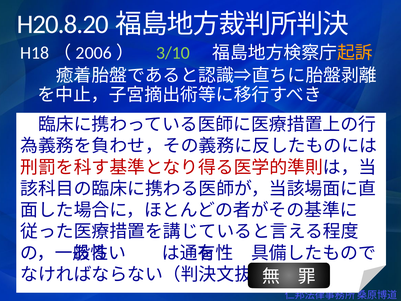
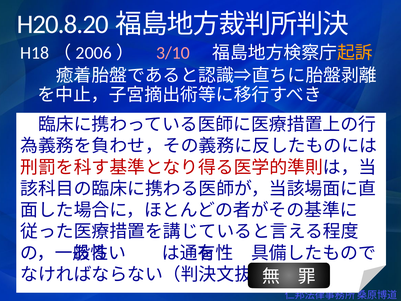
3/10 colour: light green -> pink
